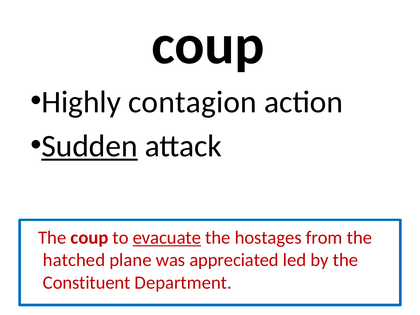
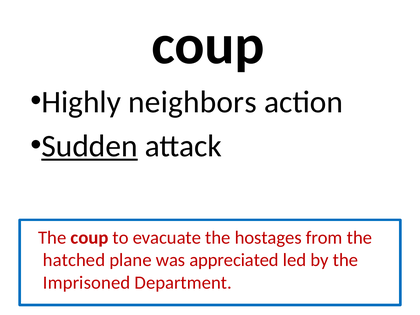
contagion: contagion -> neighbors
evacuate underline: present -> none
Constituent: Constituent -> Imprisoned
